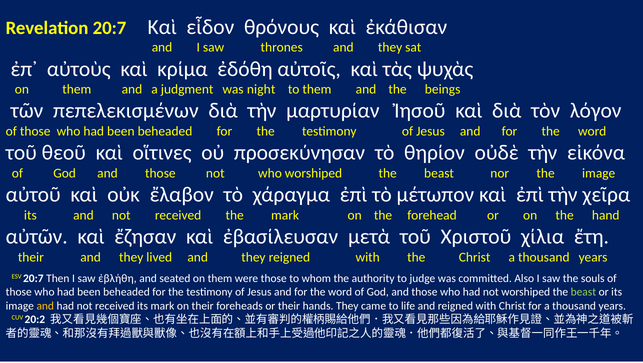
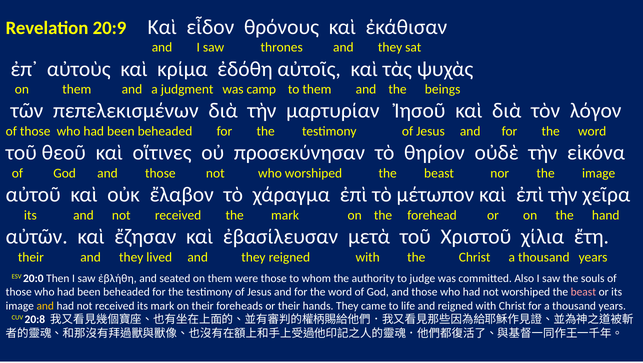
Revelation 20:7: 20:7 -> 20:9
night: night -> camp
ESV 20:7: 20:7 -> 20:0
beast at (583, 292) colour: light green -> pink
20:2: 20:2 -> 20:8
